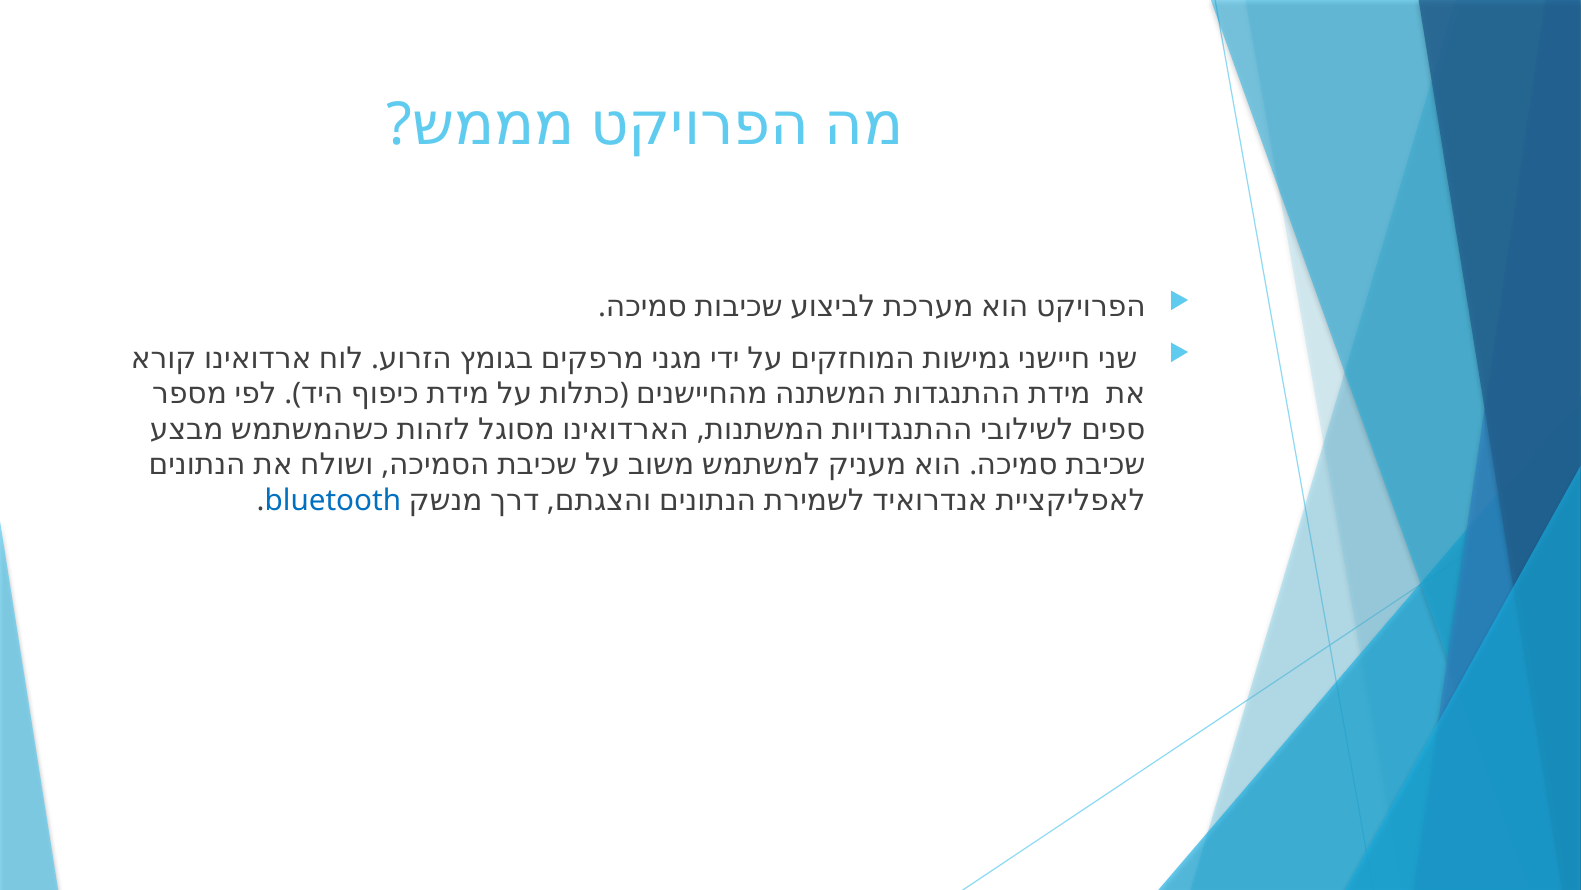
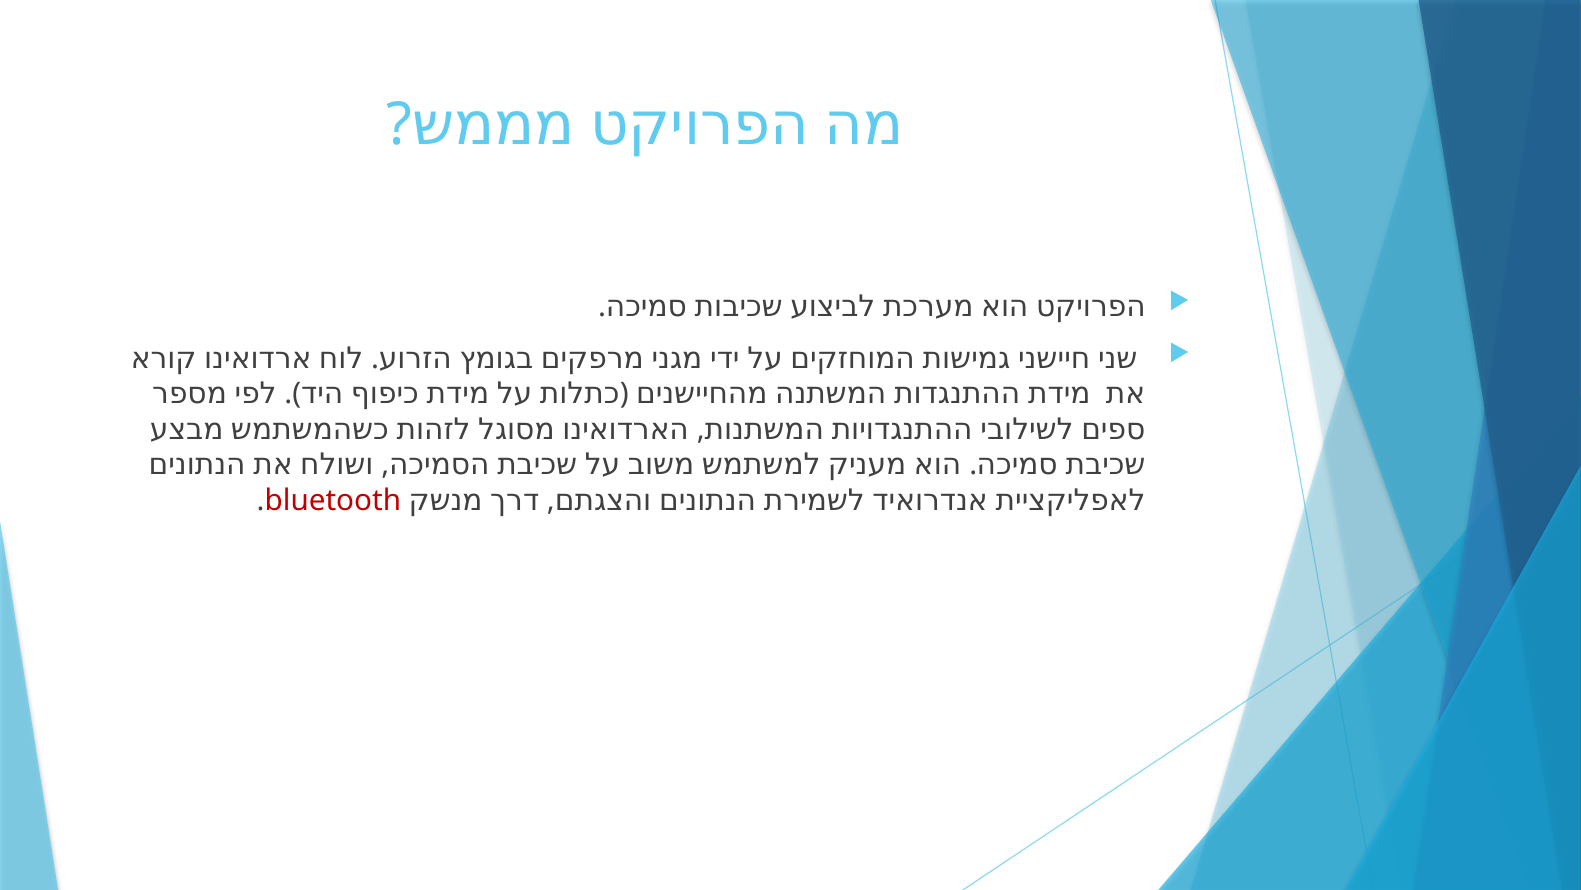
bluetooth colour: blue -> red
